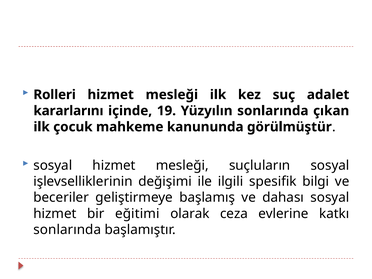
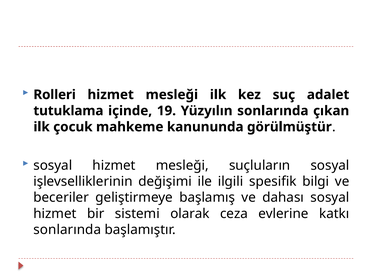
kararlarını: kararlarını -> tutuklama
eğitimi: eğitimi -> sistemi
